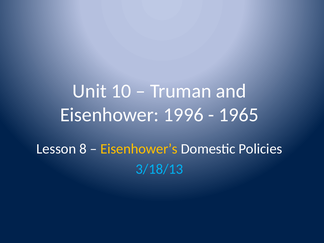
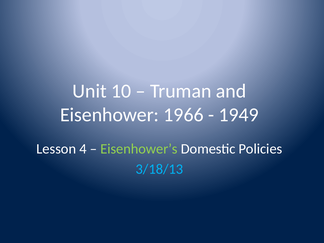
1996: 1996 -> 1966
1965: 1965 -> 1949
8: 8 -> 4
Eisenhower’s colour: yellow -> light green
